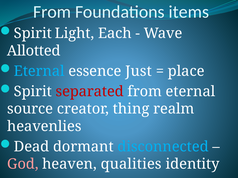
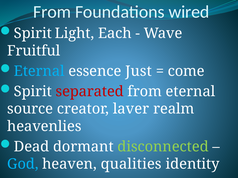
items: items -> wired
Allotted: Allotted -> Fruitful
place: place -> come
thing: thing -> laver
disconnected colour: light blue -> light green
God colour: pink -> light blue
